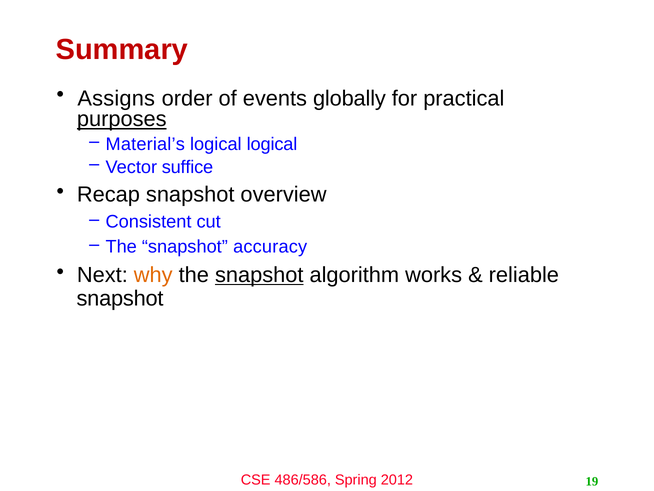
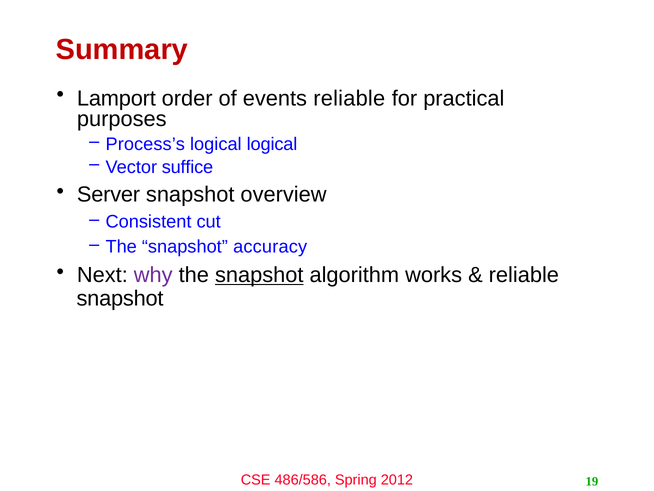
Assigns: Assigns -> Lamport
events globally: globally -> reliable
purposes underline: present -> none
Material’s: Material’s -> Process’s
Recap: Recap -> Server
why colour: orange -> purple
